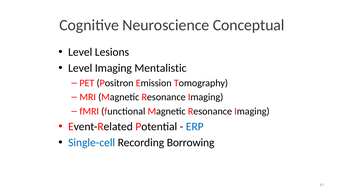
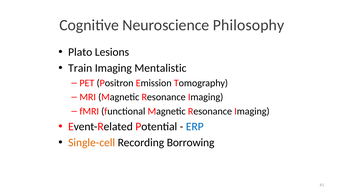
Conceptual: Conceptual -> Philosophy
Level at (80, 52): Level -> Plato
Level at (80, 68): Level -> Train
Single-cell colour: blue -> orange
